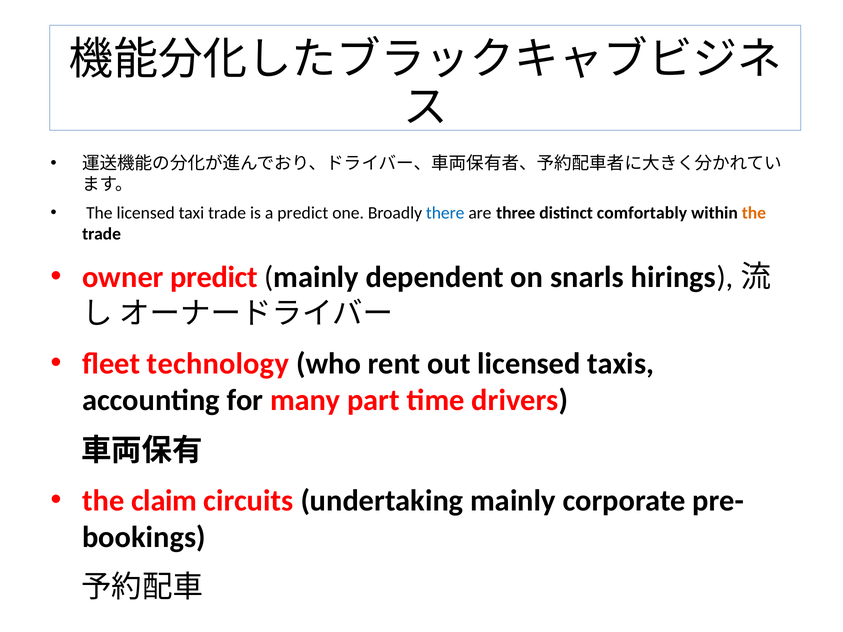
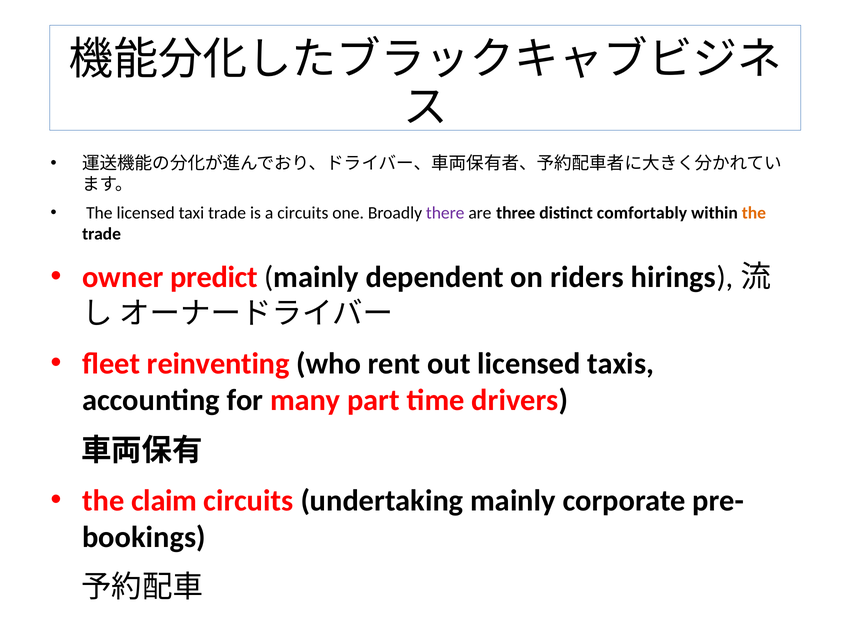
a predict: predict -> circuits
there colour: blue -> purple
snarls: snarls -> riders
technology: technology -> reinventing
